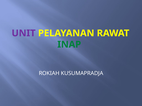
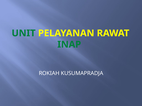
UNIT colour: purple -> green
